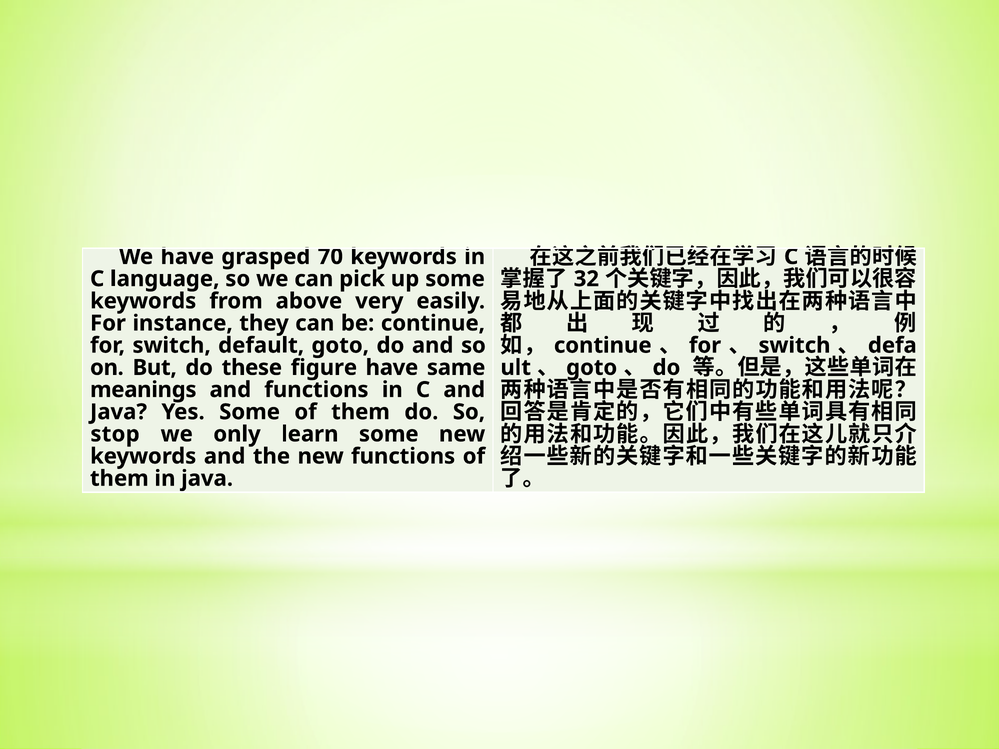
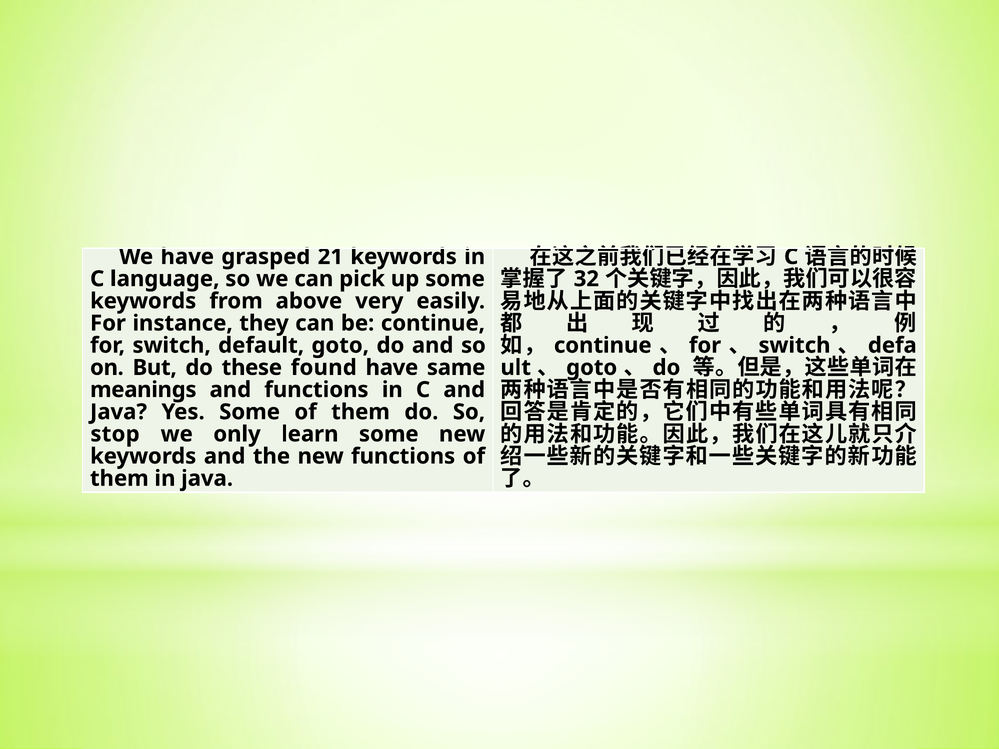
70: 70 -> 21
figure: figure -> found
